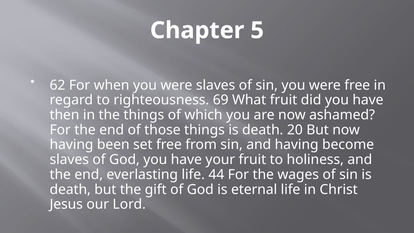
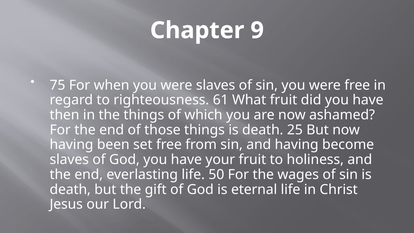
5: 5 -> 9
62: 62 -> 75
69: 69 -> 61
20: 20 -> 25
44: 44 -> 50
